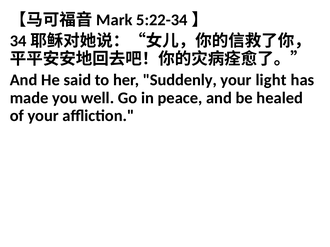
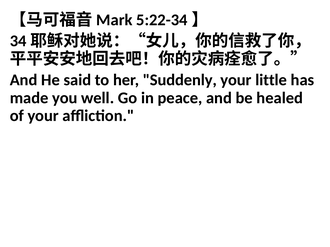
light: light -> little
